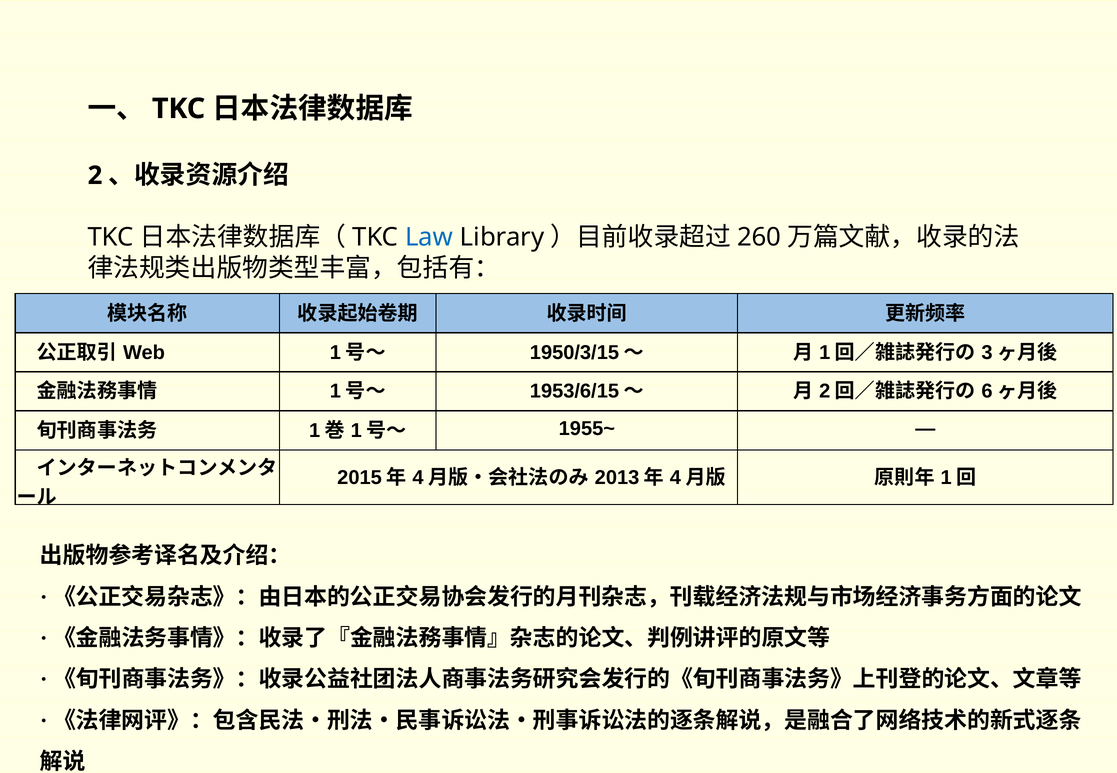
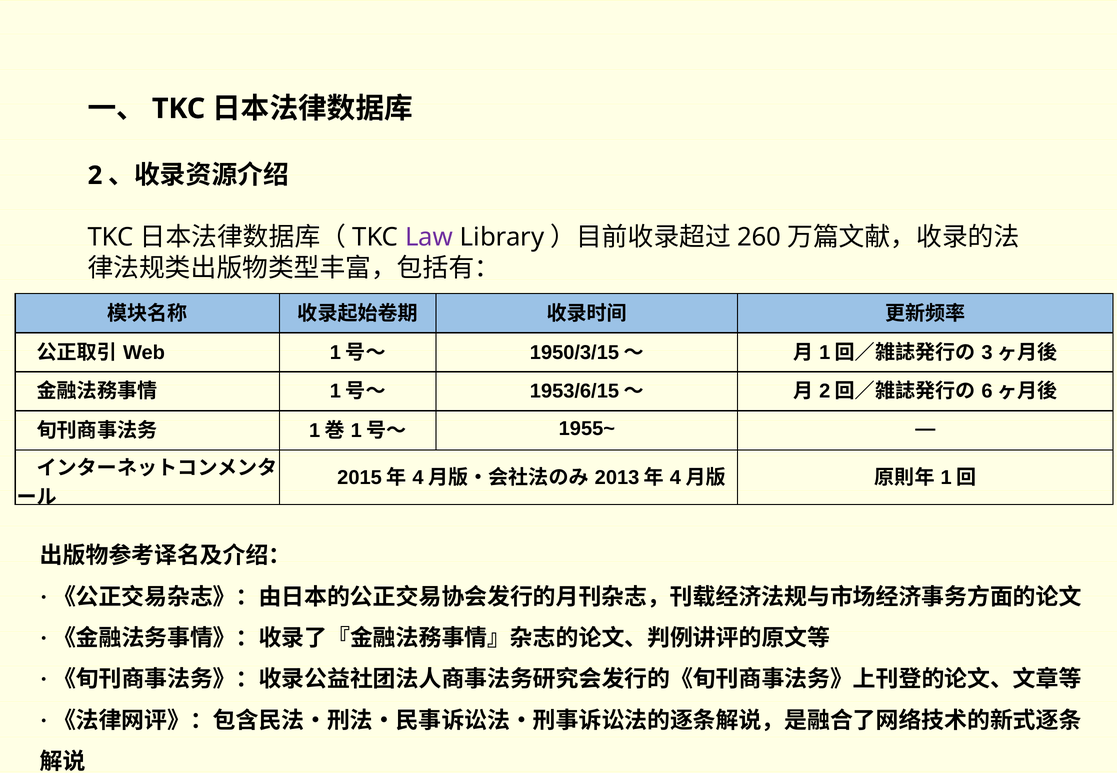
Law colour: blue -> purple
